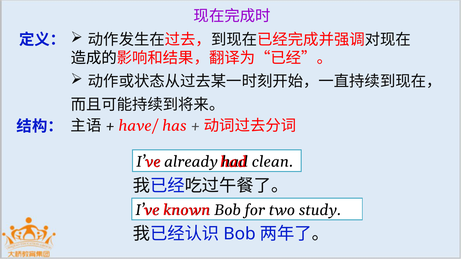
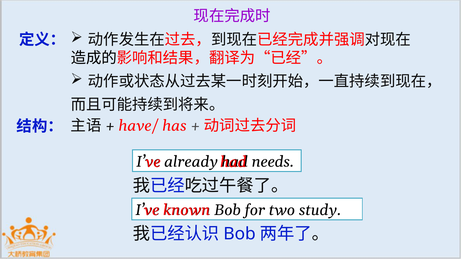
clean: clean -> needs
